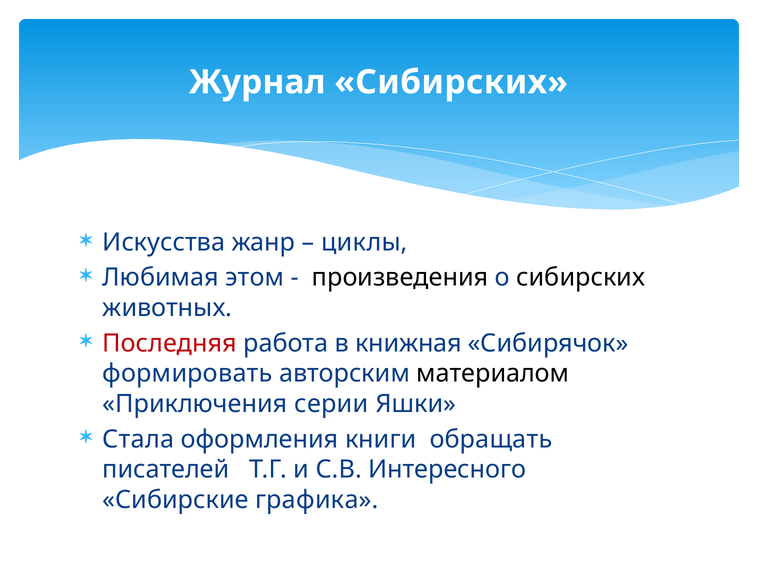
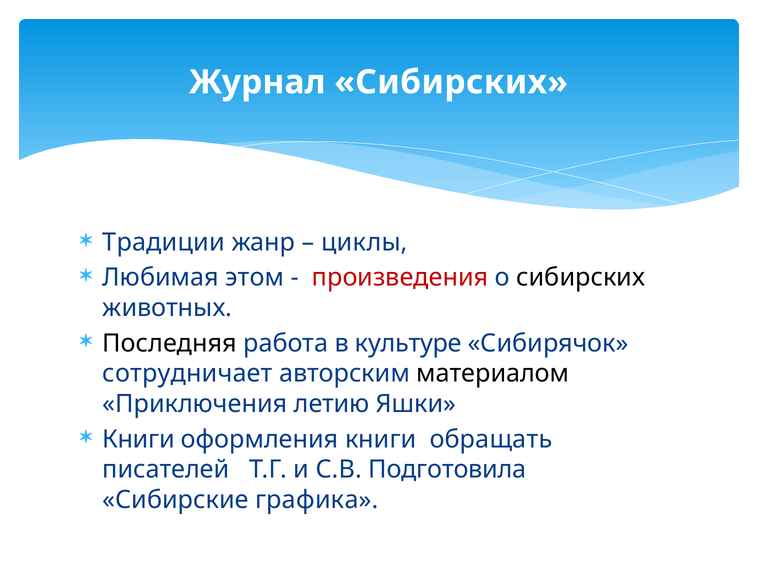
Искусства: Искусства -> Традиции
произведения colour: black -> red
Последняя colour: red -> black
книжная: книжная -> культуре
формировать: формировать -> сотрудничает
серии: серии -> летию
Стала at (138, 439): Стала -> Книги
Интересного: Интересного -> Подготовила
